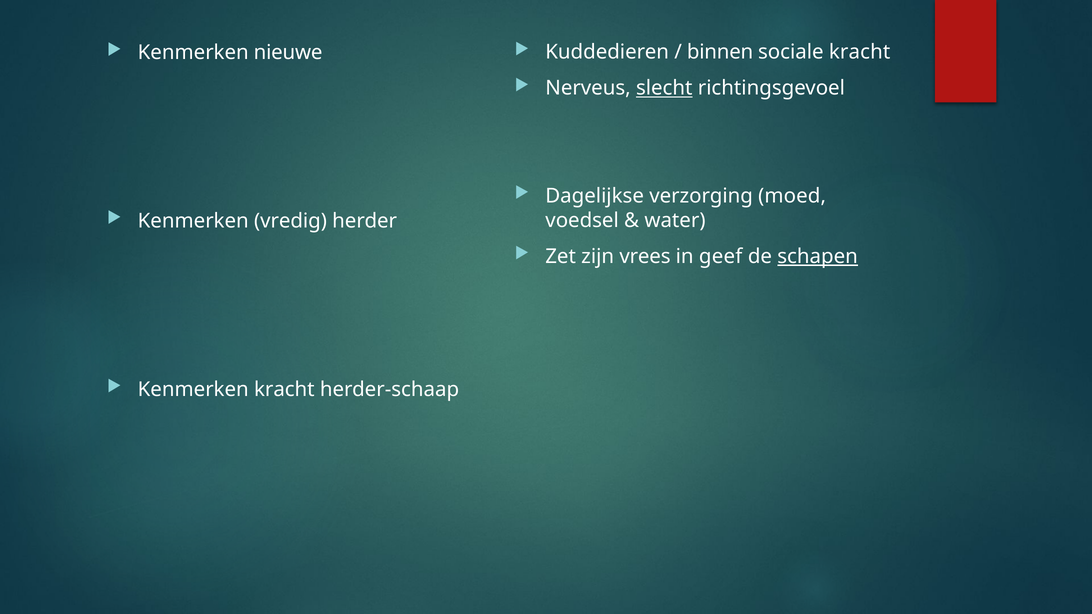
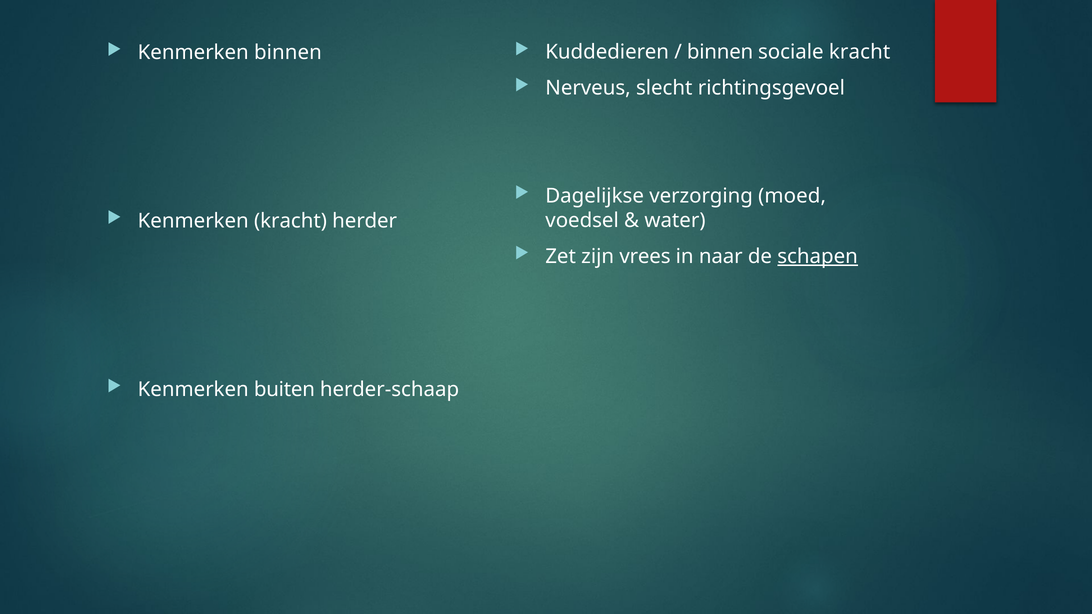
Kenmerken nieuwe: nieuwe -> binnen
slecht underline: present -> none
Kenmerken vredig: vredig -> kracht
geef: geef -> naar
Kenmerken kracht: kracht -> buiten
